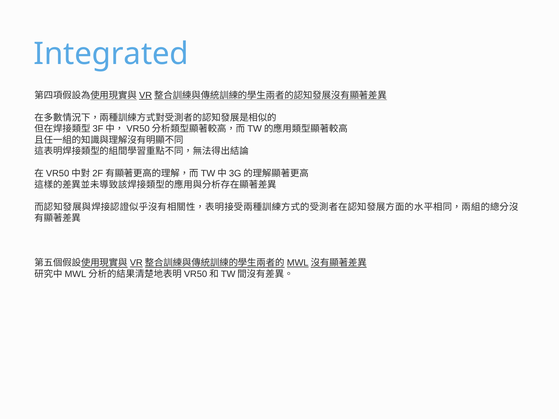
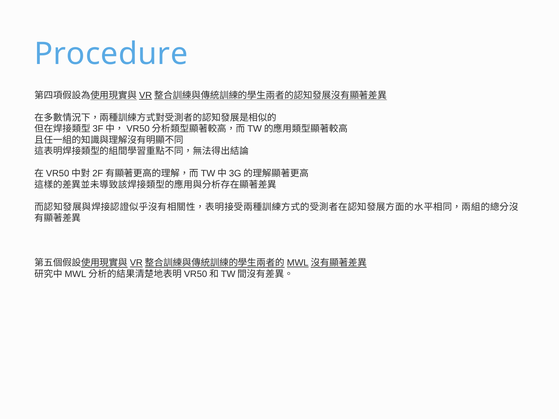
Integrated: Integrated -> Procedure
